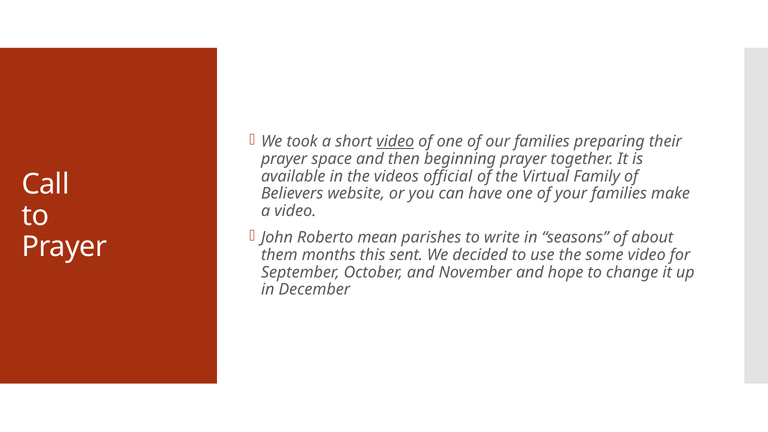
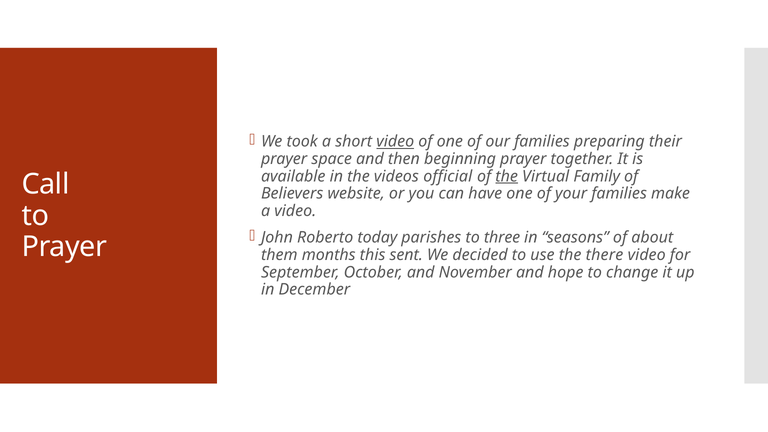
the at (507, 176) underline: none -> present
mean: mean -> today
write: write -> three
some: some -> there
